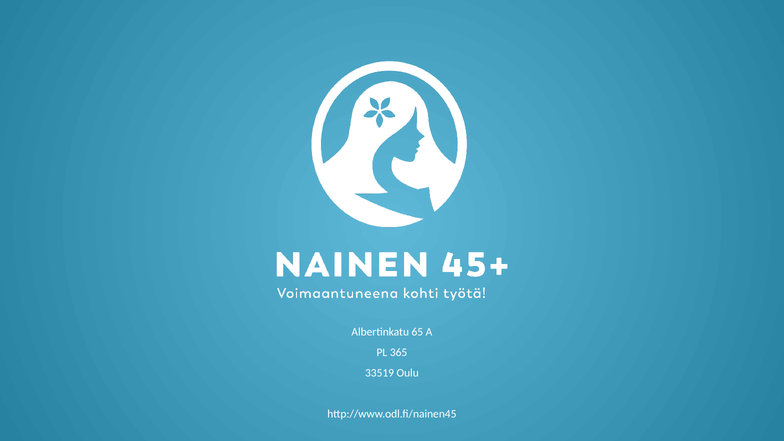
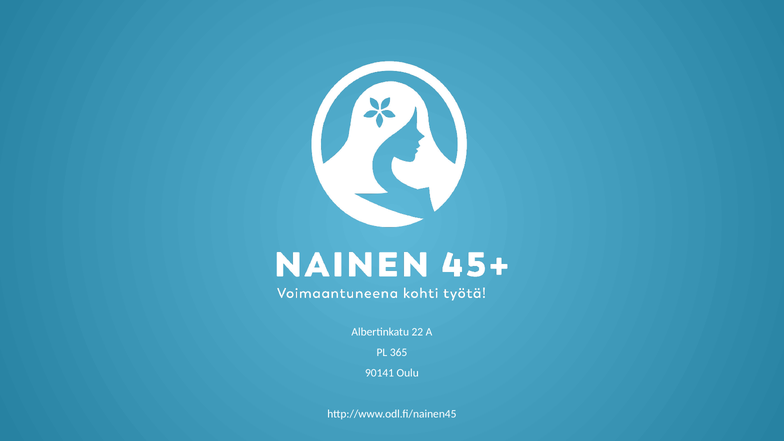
65: 65 -> 22
33519: 33519 -> 90141
